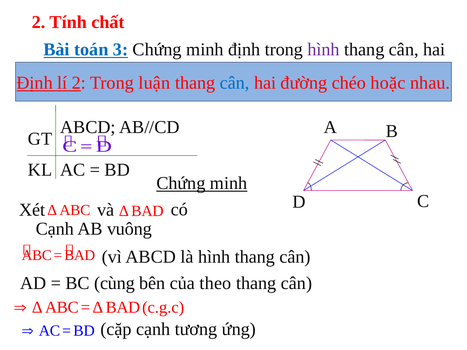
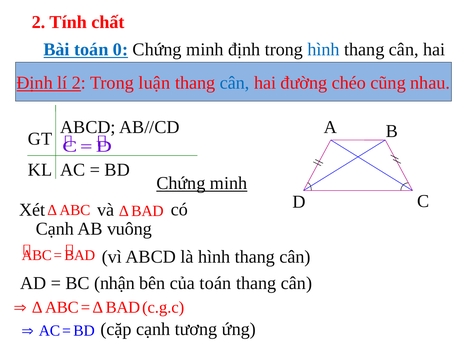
3: 3 -> 0
hình at (324, 49) colour: purple -> blue
hoặc: hoặc -> cũng
cùng: cùng -> nhận
của theo: theo -> toán
